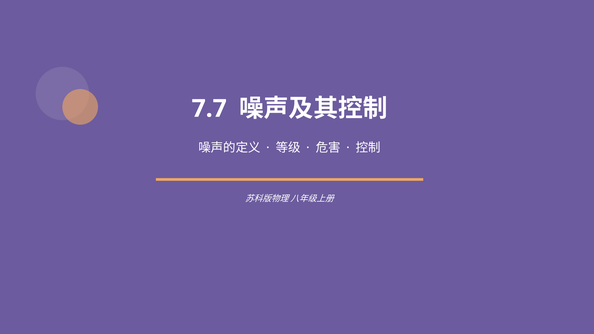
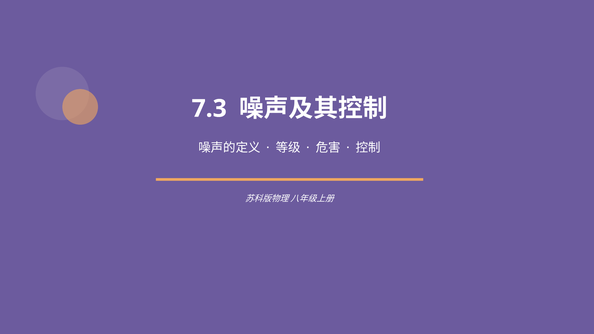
7.7: 7.7 -> 7.3
